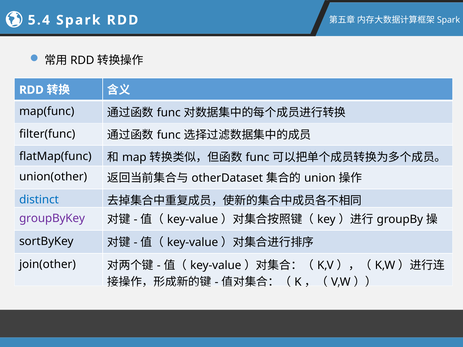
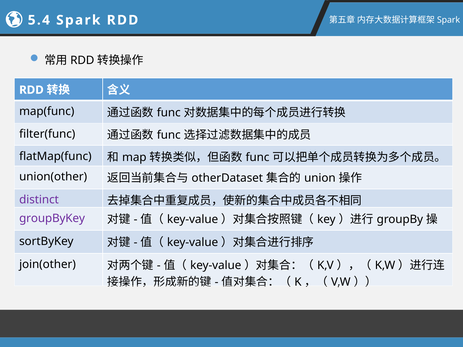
distinct colour: blue -> purple
